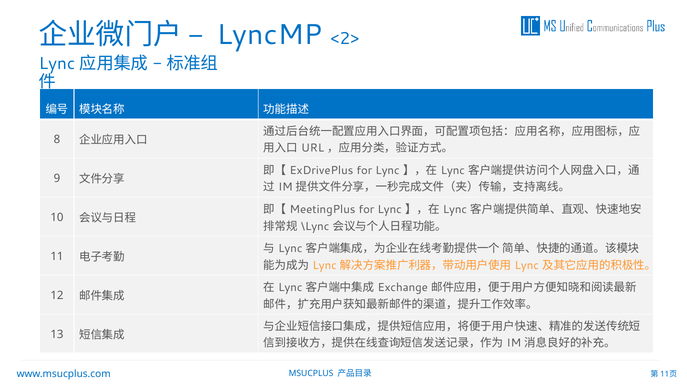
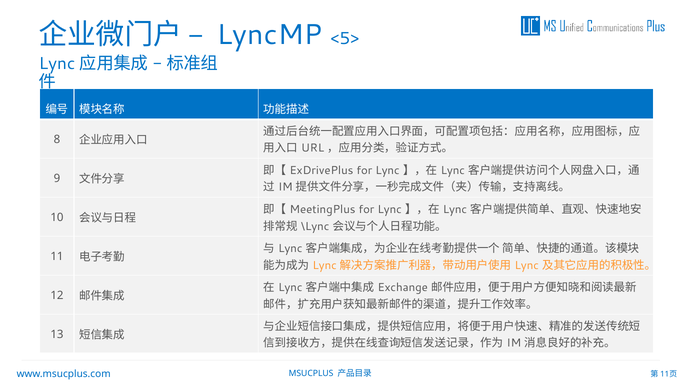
<2>: <2> -> <5>
